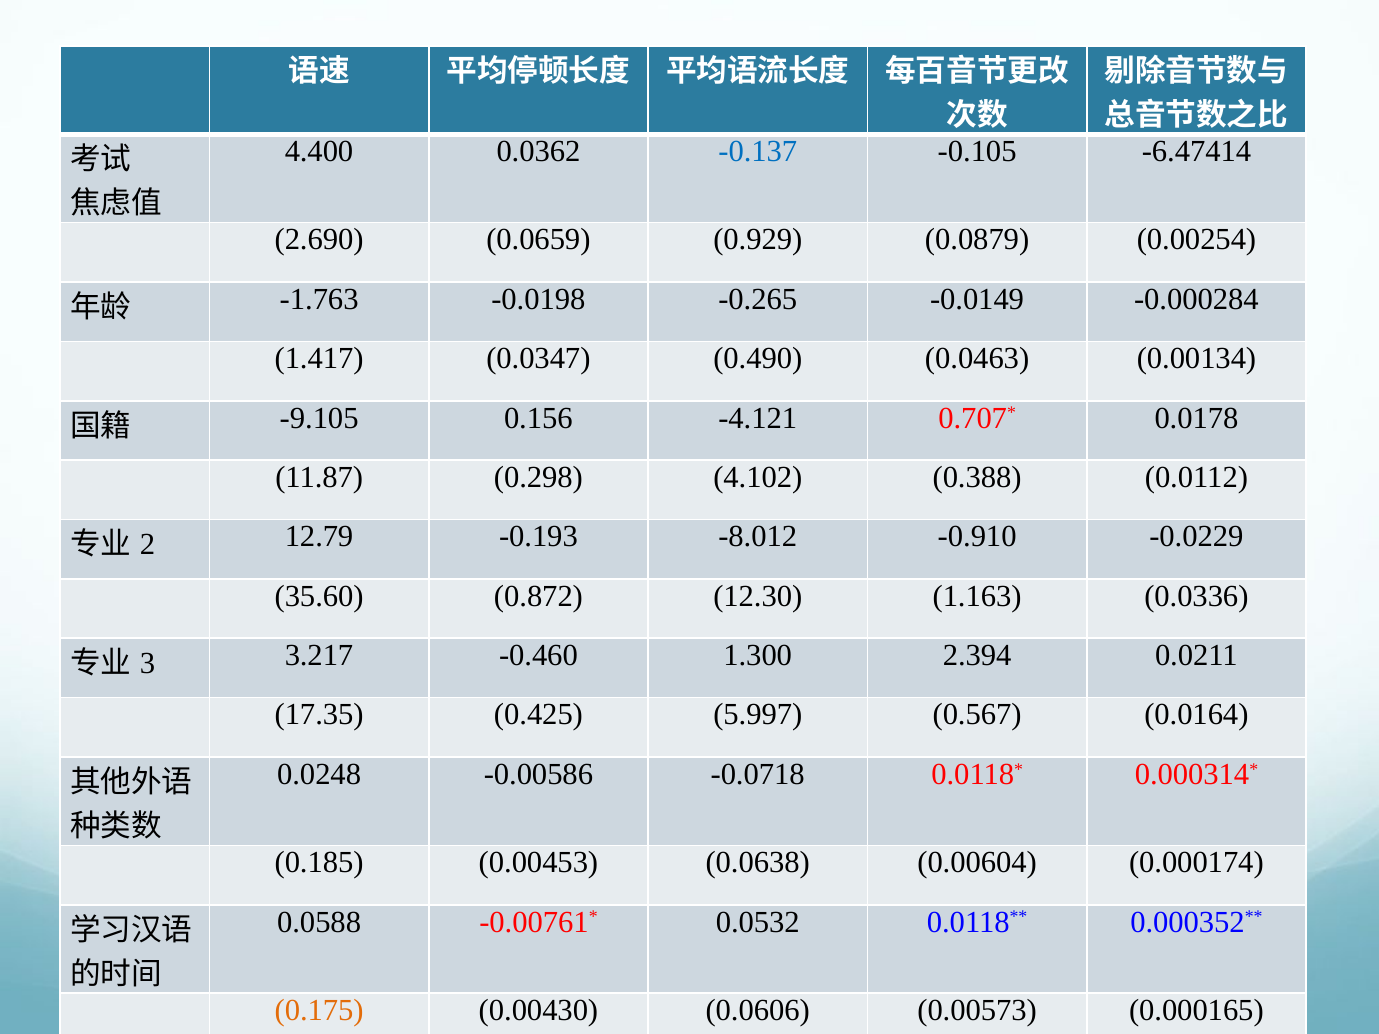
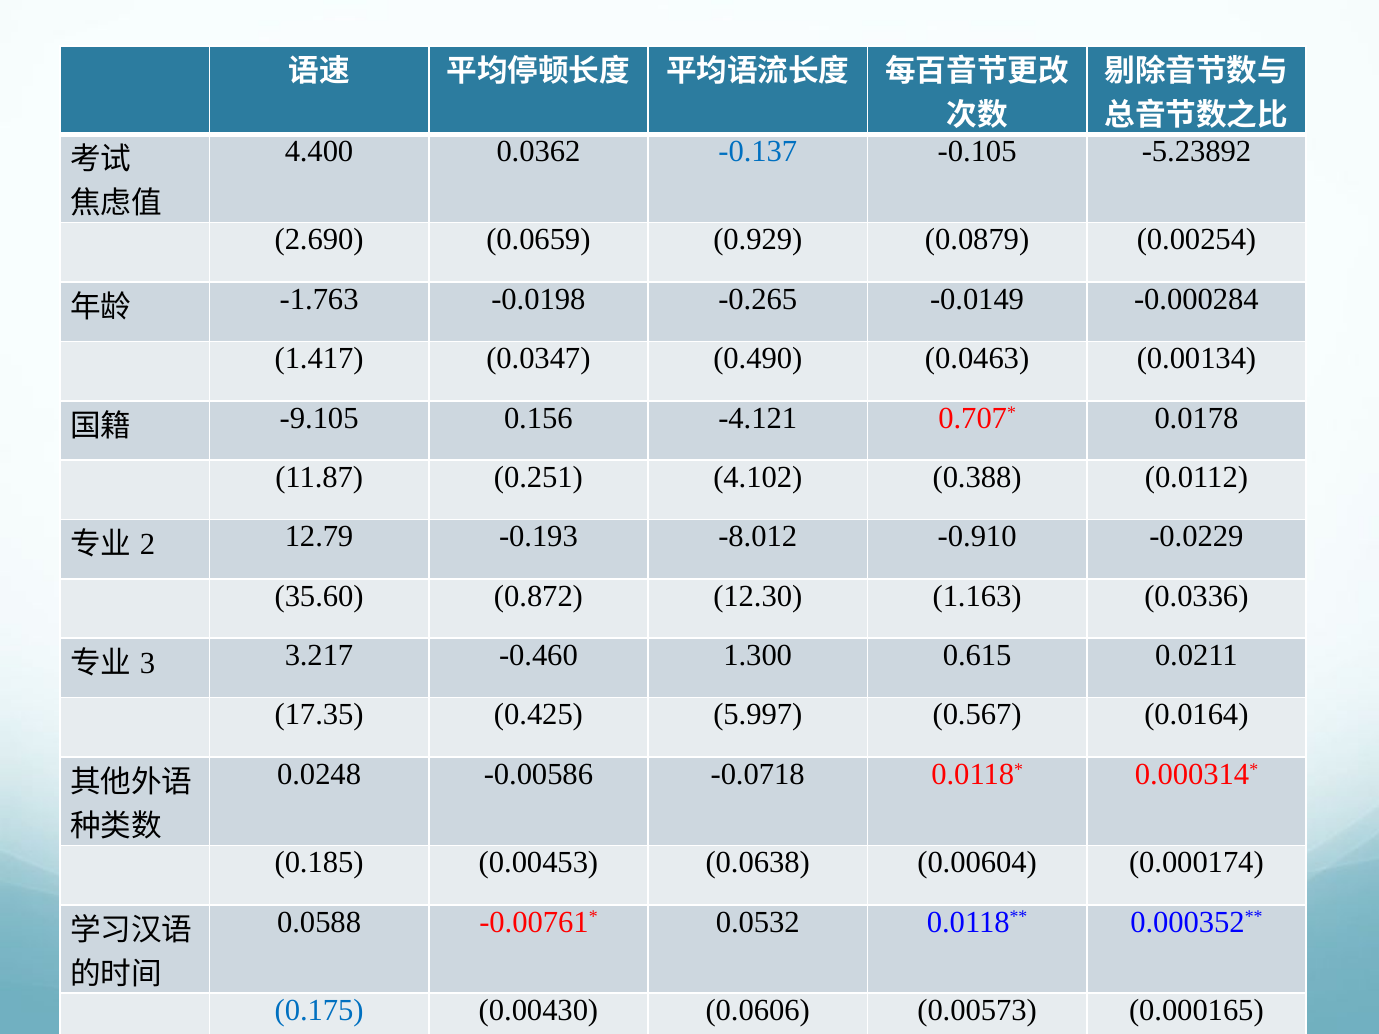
-6.47414: -6.47414 -> -5.23892
0.298: 0.298 -> 0.251
2.394: 2.394 -> 0.615
0.175 colour: orange -> blue
